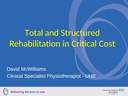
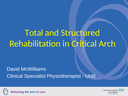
Cost: Cost -> Arch
